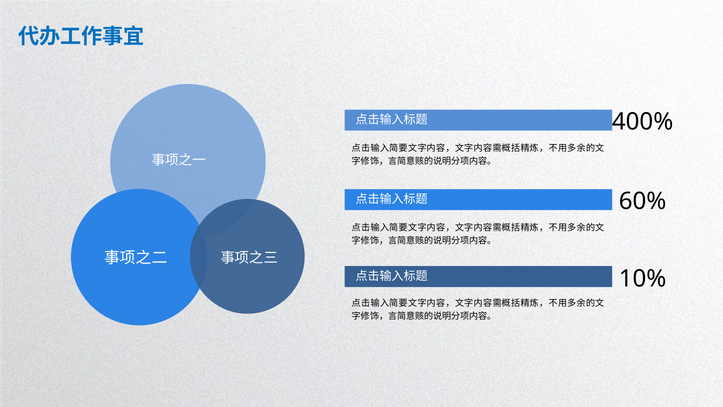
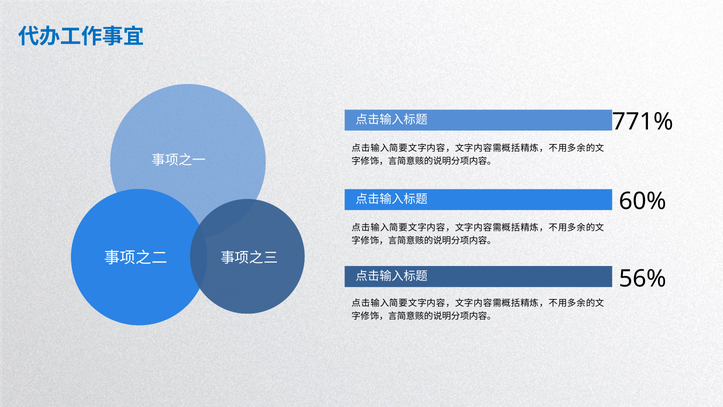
400%: 400% -> 771%
10%: 10% -> 56%
